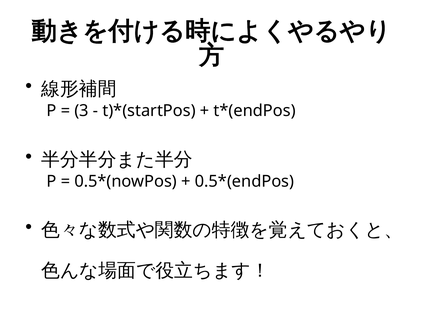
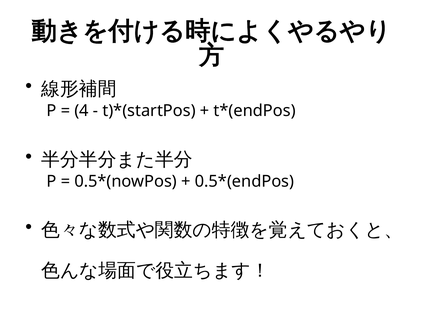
3: 3 -> 4
